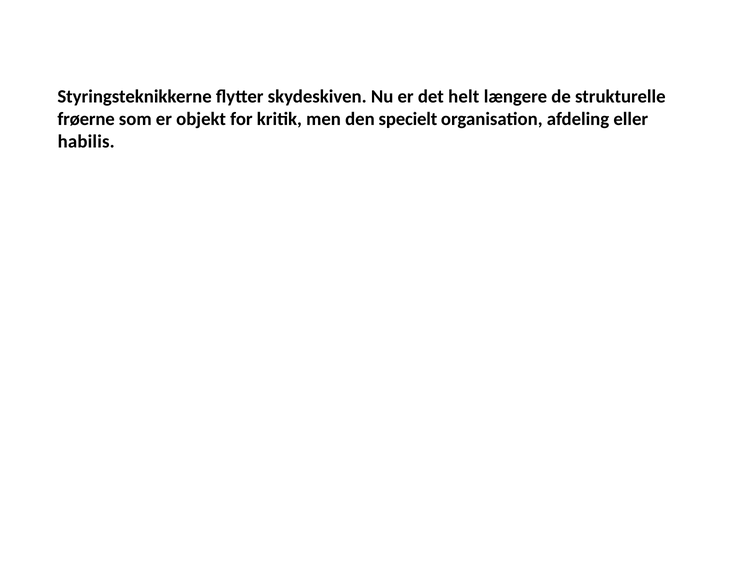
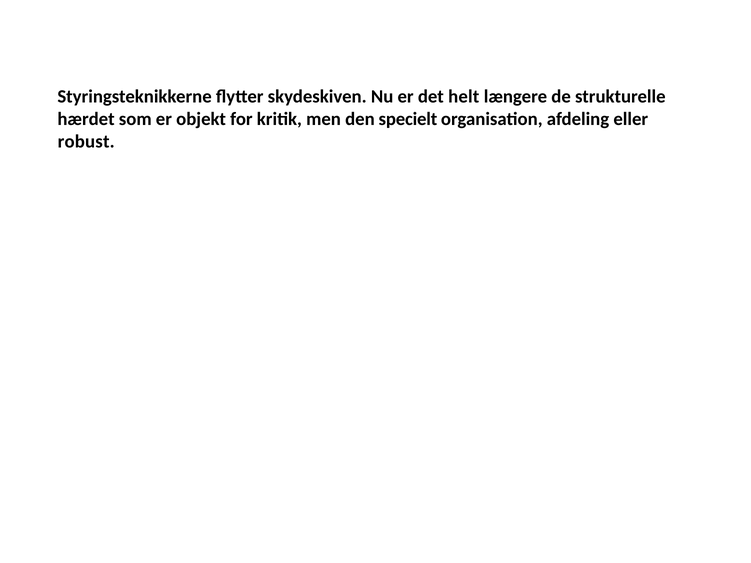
frøerne: frøerne -> hærdet
habilis: habilis -> robust
